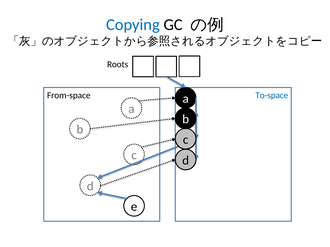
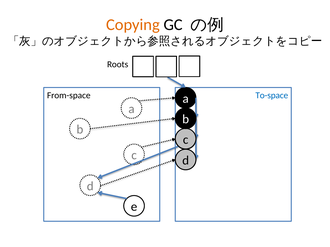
Copying colour: blue -> orange
